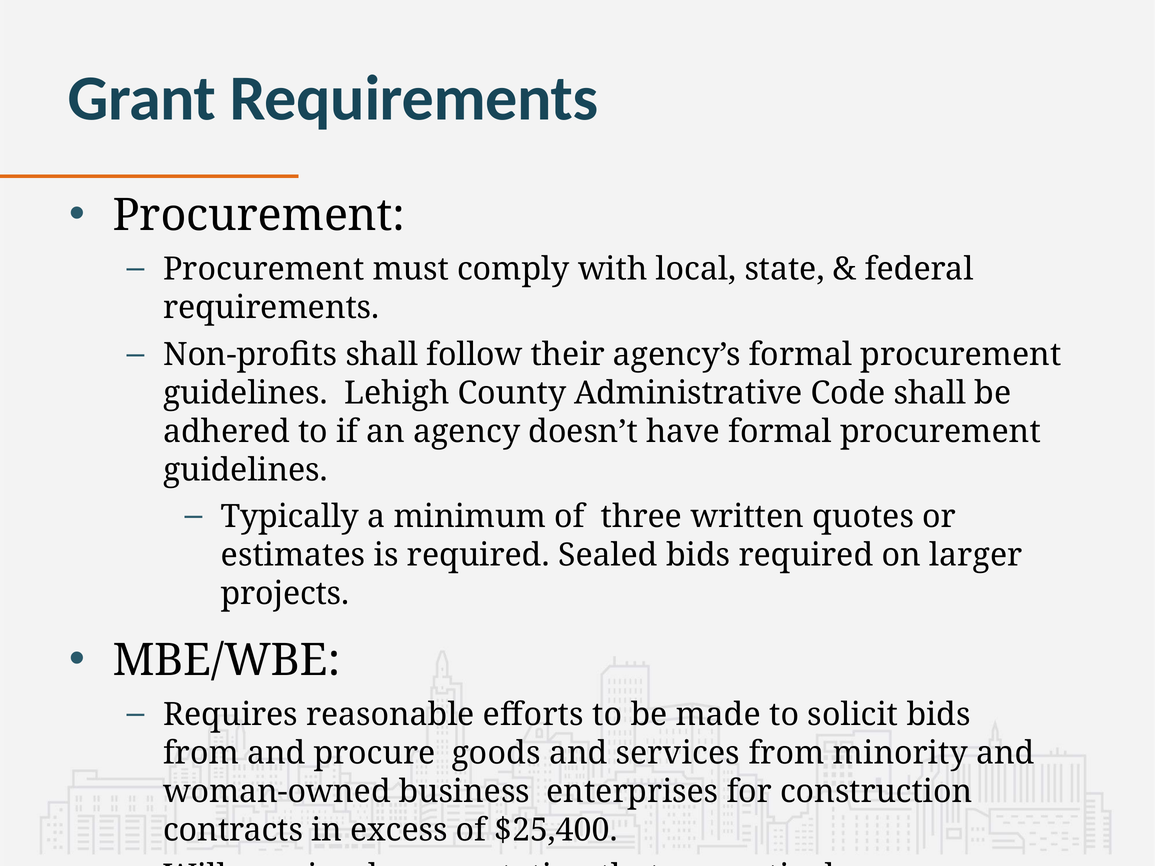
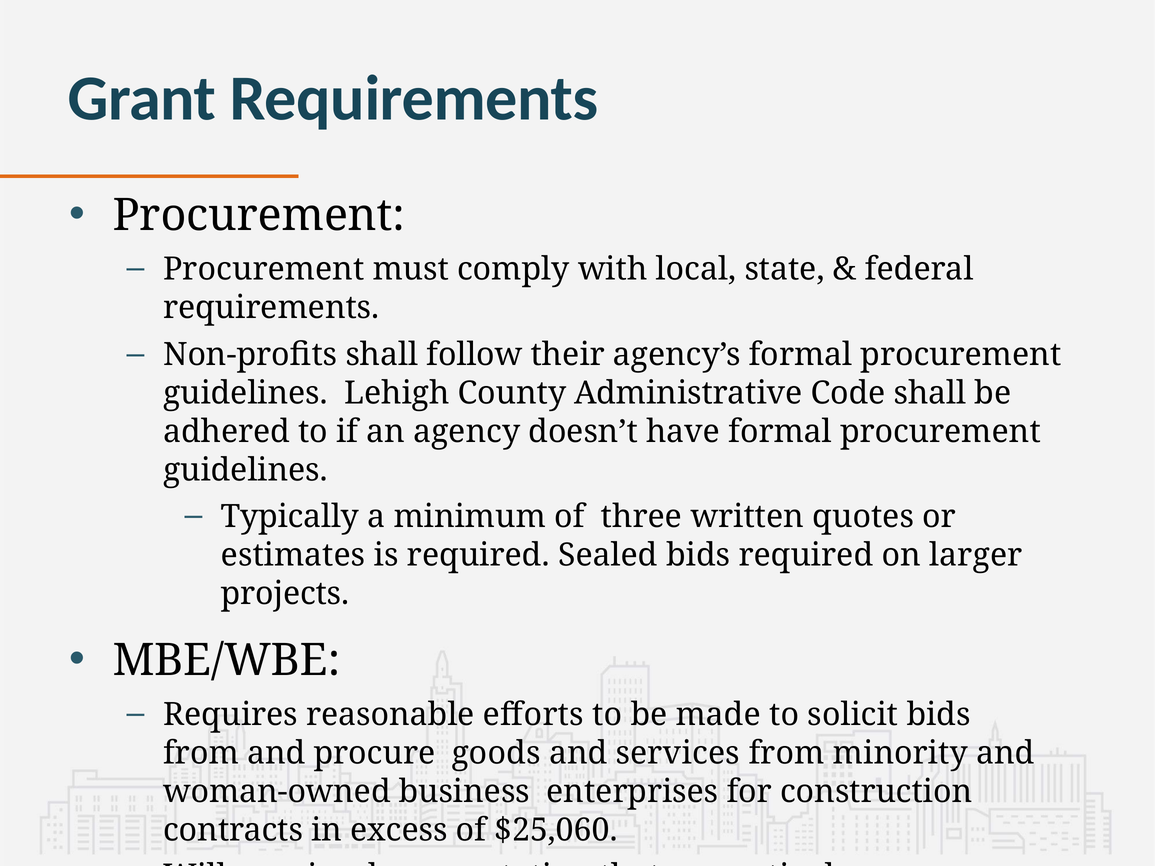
$25,400: $25,400 -> $25,060
